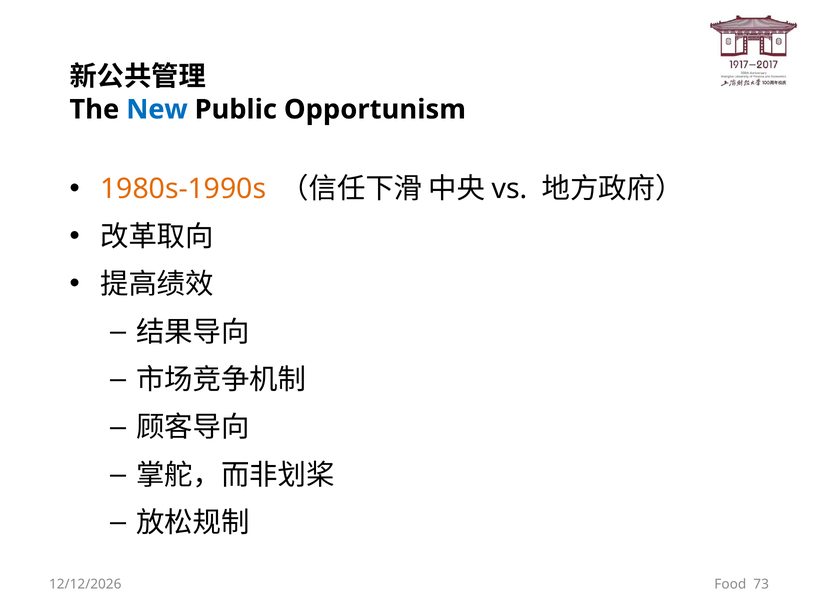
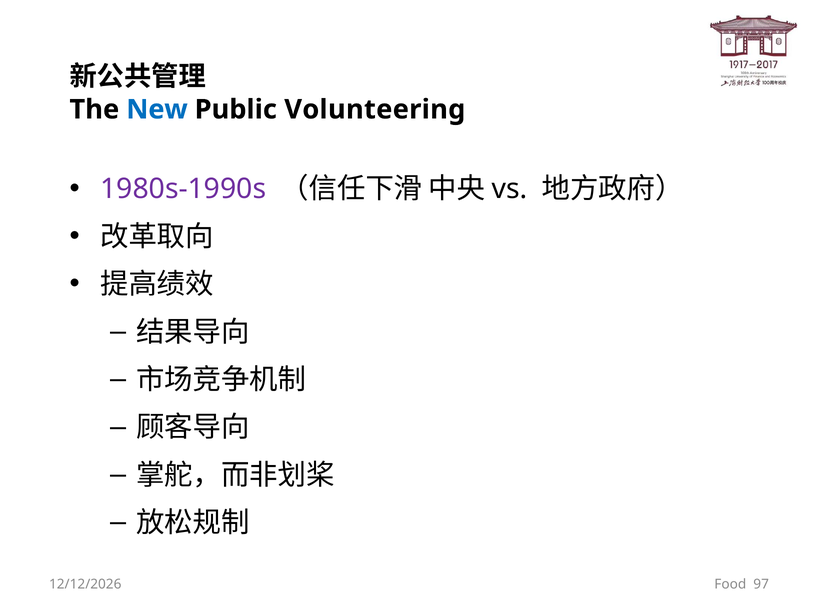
Opportunism: Opportunism -> Volunteering
1980s-1990s colour: orange -> purple
73: 73 -> 97
